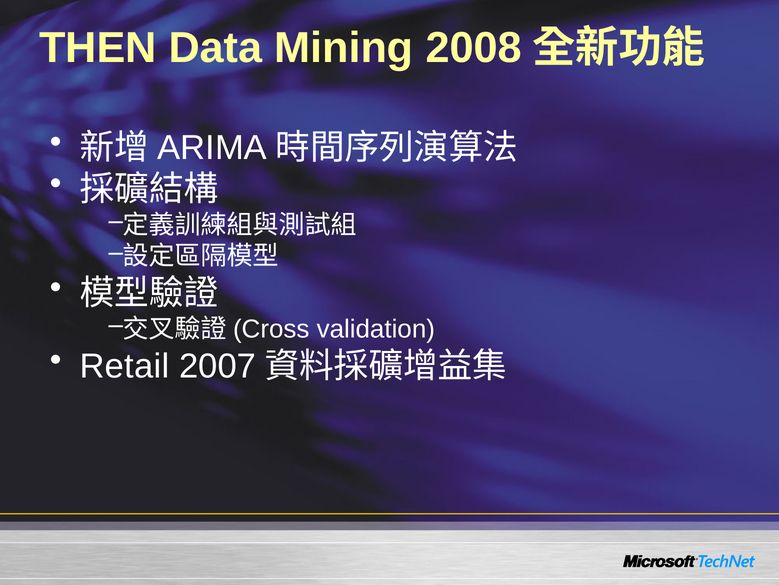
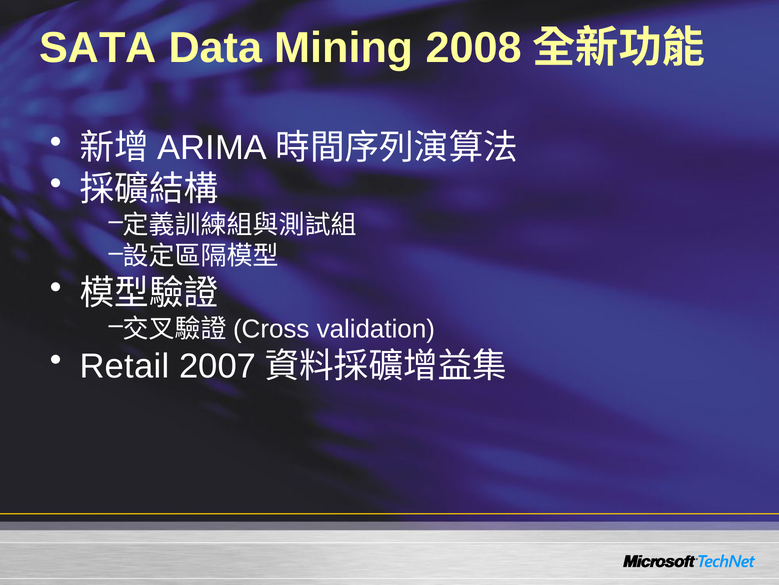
THEN: THEN -> SATA
